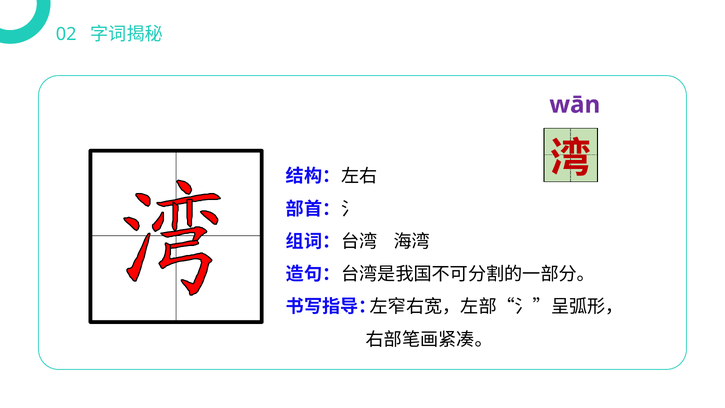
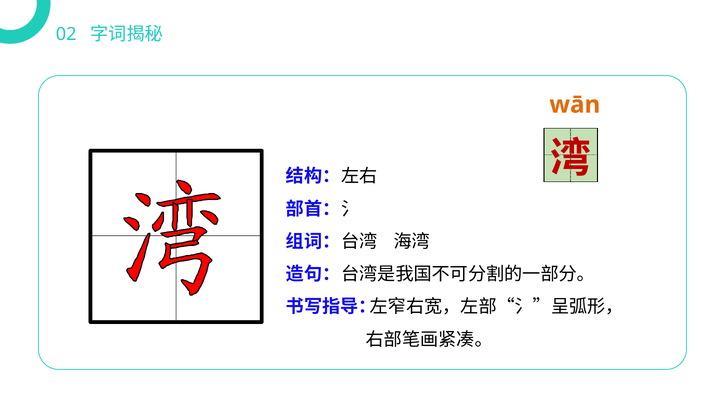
wān colour: purple -> orange
